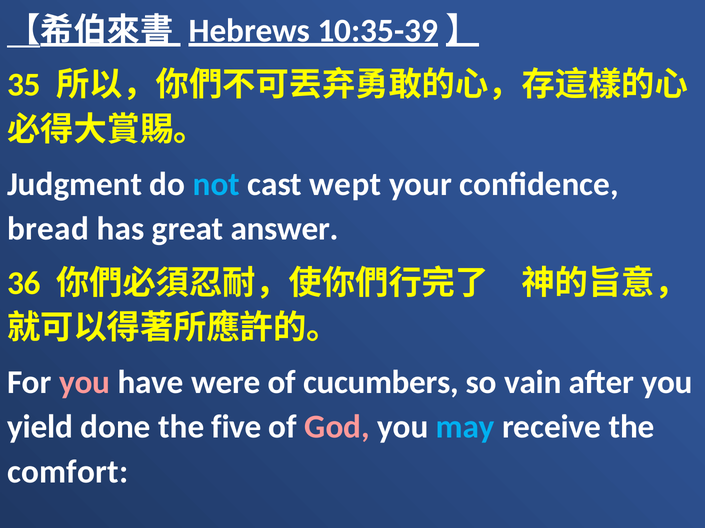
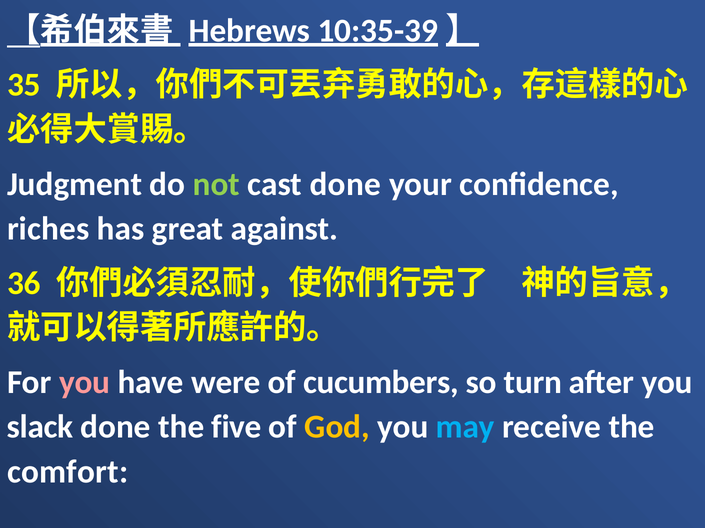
not colour: light blue -> light green
cast wept: wept -> done
bread: bread -> riches
answer: answer -> against
vain: vain -> turn
yield: yield -> slack
God colour: pink -> yellow
